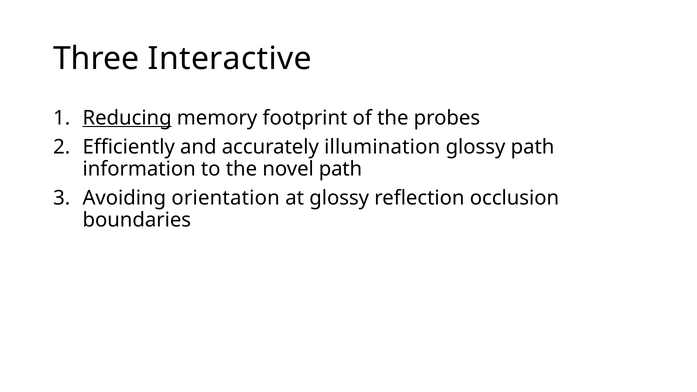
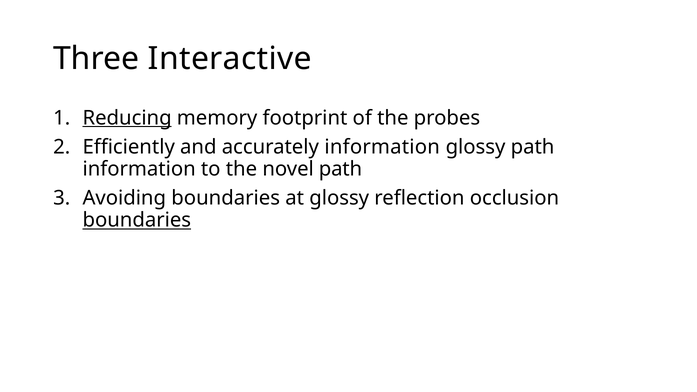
accurately illumination: illumination -> information
Avoiding orientation: orientation -> boundaries
boundaries at (137, 220) underline: none -> present
